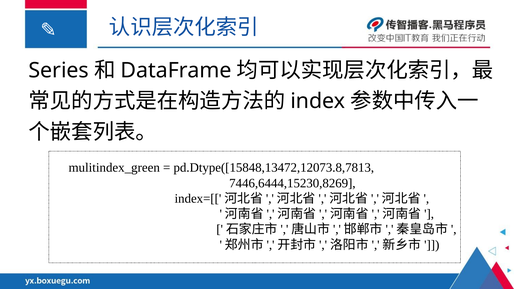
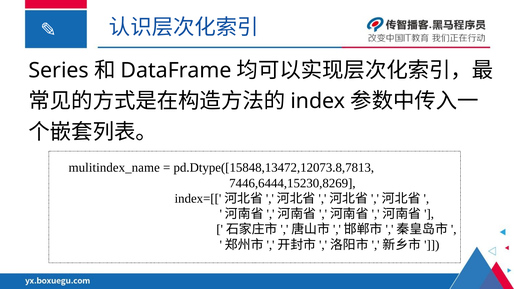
mulitindex_green: mulitindex_green -> mulitindex_name
